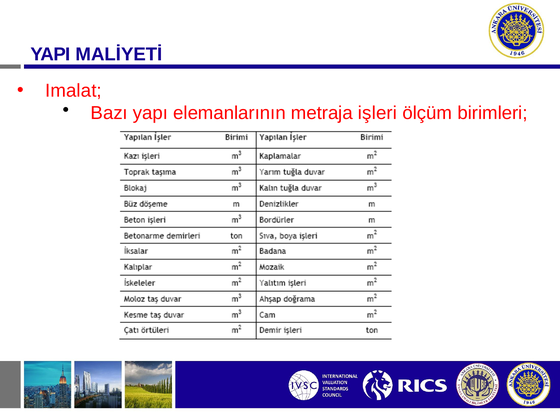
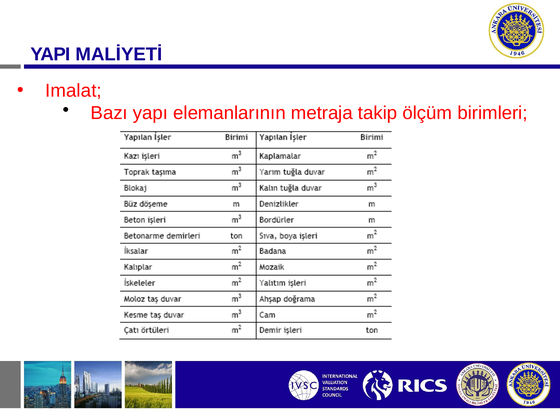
işleri: işleri -> takip
